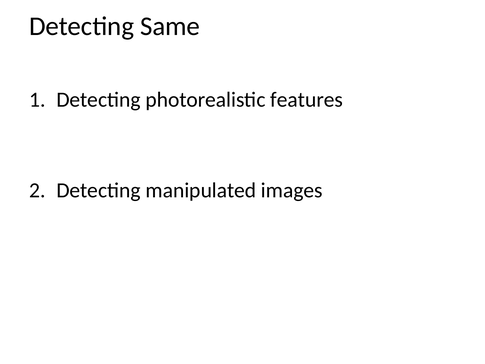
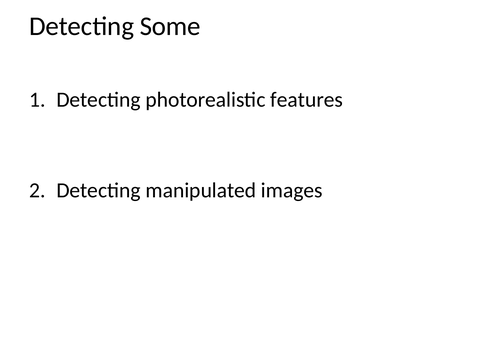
Same: Same -> Some
